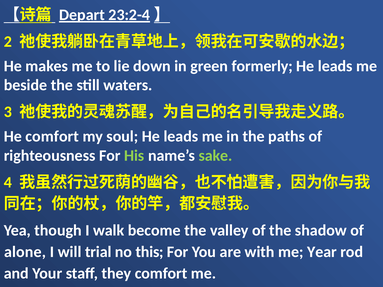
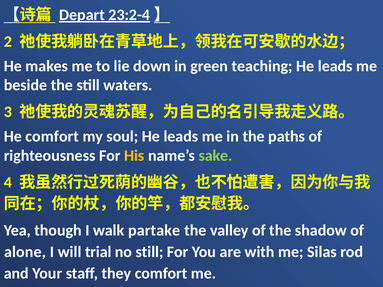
formerly: formerly -> teaching
His colour: light green -> yellow
become: become -> partake
no this: this -> still
Year: Year -> Silas
